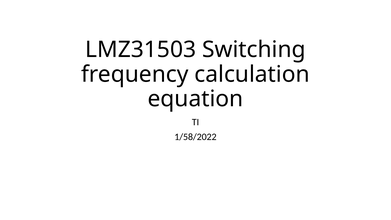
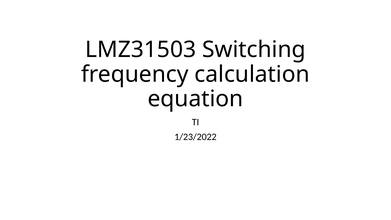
1/58/2022: 1/58/2022 -> 1/23/2022
